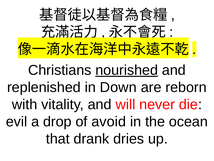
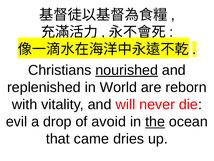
Down: Down -> World
the underline: none -> present
drank: drank -> came
